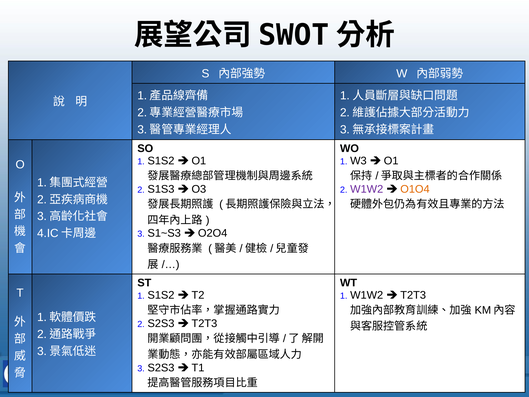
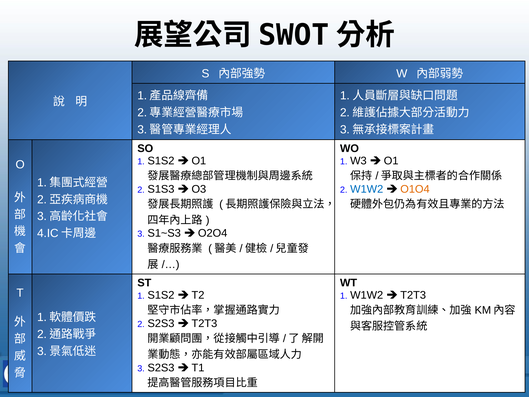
W1W2 at (367, 189) colour: purple -> blue
